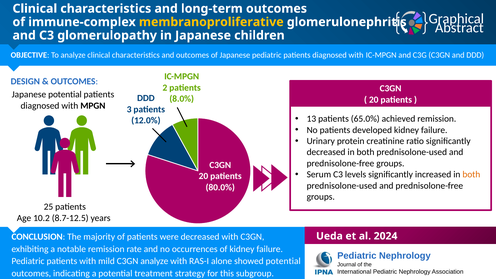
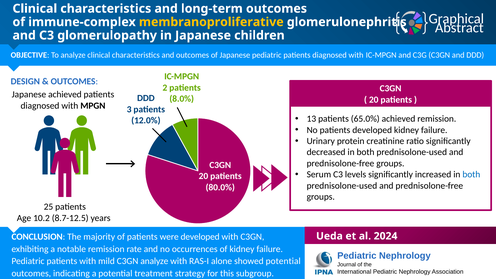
Japanese potential: potential -> achieved
both at (471, 175) colour: orange -> blue
were decreased: decreased -> developed
